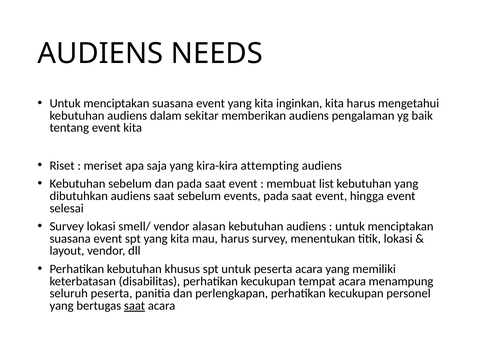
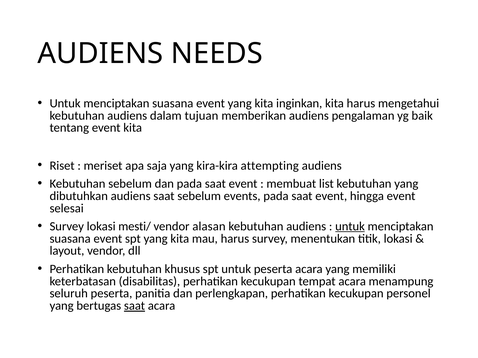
sekitar: sekitar -> tujuan
smell/: smell/ -> mesti/
untuk at (350, 227) underline: none -> present
